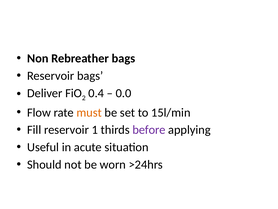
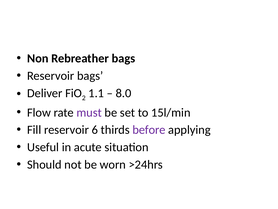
0.4: 0.4 -> 1.1
0.0: 0.0 -> 8.0
must colour: orange -> purple
1: 1 -> 6
